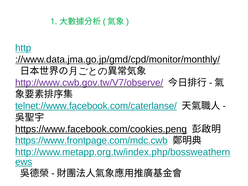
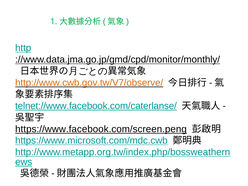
http://www.cwb.gov.tw/V7/observe/ colour: purple -> orange
https://www.facebook.com/cookies.peng: https://www.facebook.com/cookies.peng -> https://www.facebook.com/screen.peng
https://www.frontpage.com/mdc.cwb: https://www.frontpage.com/mdc.cwb -> https://www.microsoft.com/mdc.cwb
